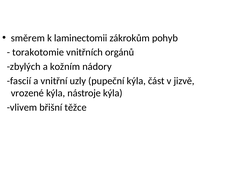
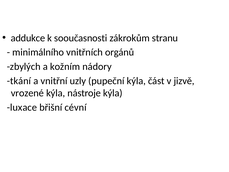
směrem: směrem -> addukce
laminectomii: laminectomii -> sooučasnosti
pohyb: pohyb -> stranu
torakotomie: torakotomie -> minimálního
fascií: fascií -> tkání
vlivem: vlivem -> luxace
těžce: těžce -> cévní
